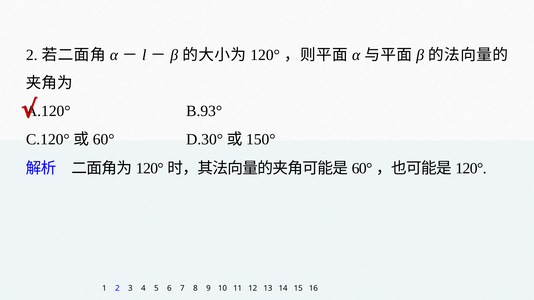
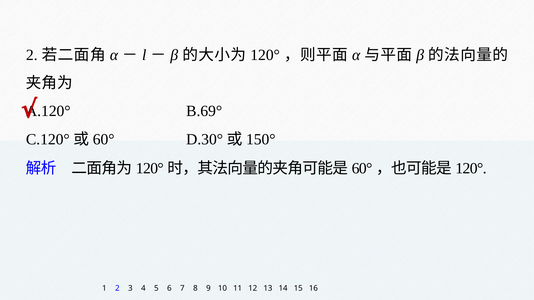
B.93°: B.93° -> B.69°
